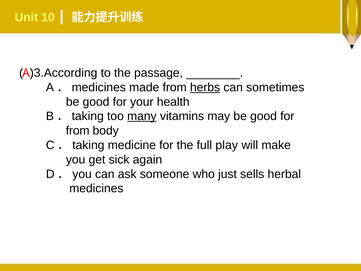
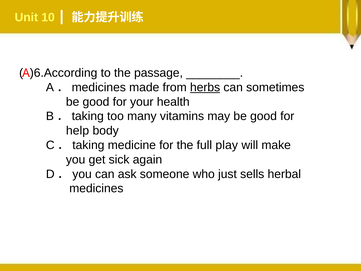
)3.According: )3.According -> )6.According
many underline: present -> none
from at (78, 131): from -> help
